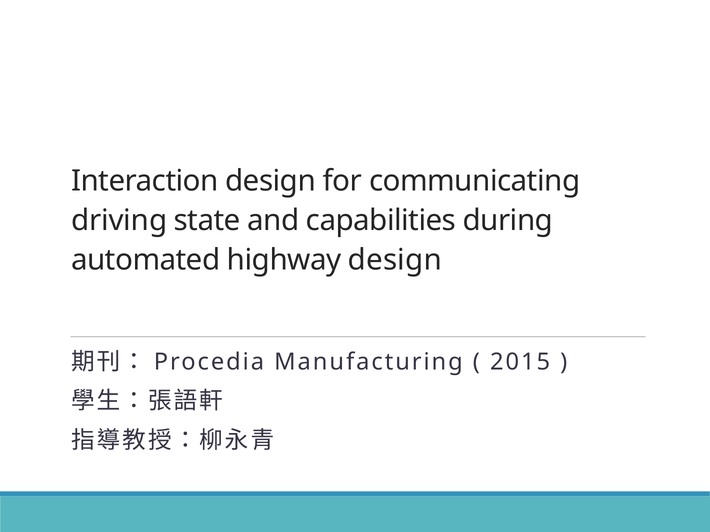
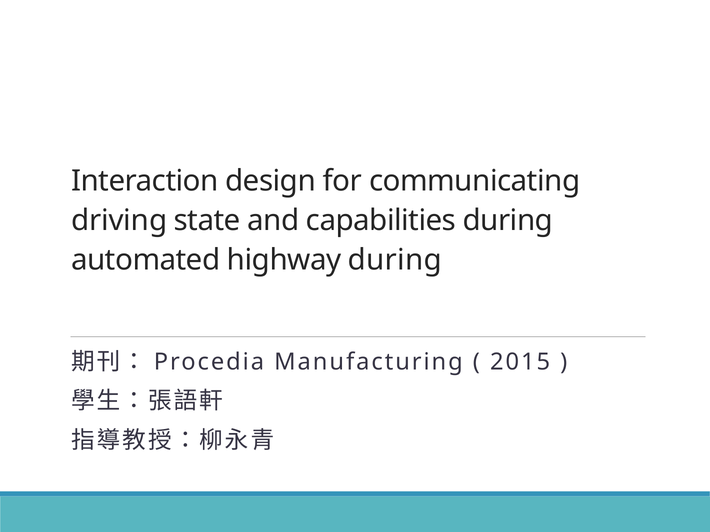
highway design: design -> during
